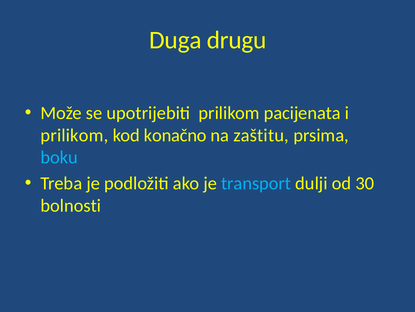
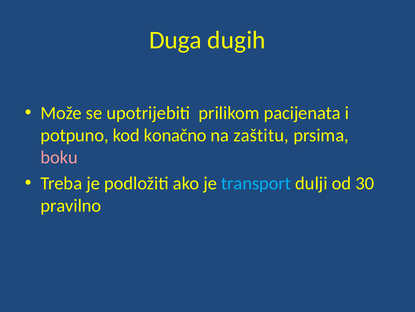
drugu: drugu -> dugih
prilikom at (74, 135): prilikom -> potpuno
boku colour: light blue -> pink
bolnosti: bolnosti -> pravilno
